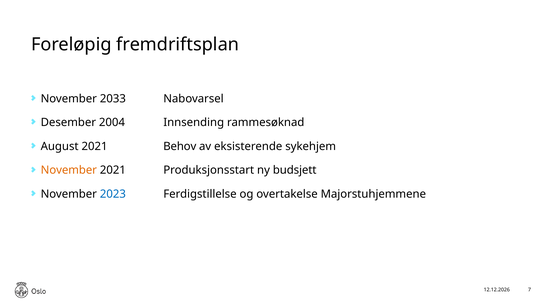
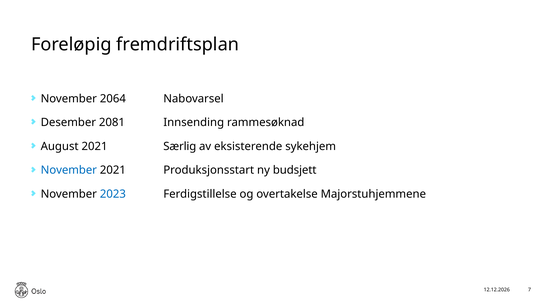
2033: 2033 -> 2064
2004: 2004 -> 2081
Behov: Behov -> Særlig
November at (69, 170) colour: orange -> blue
